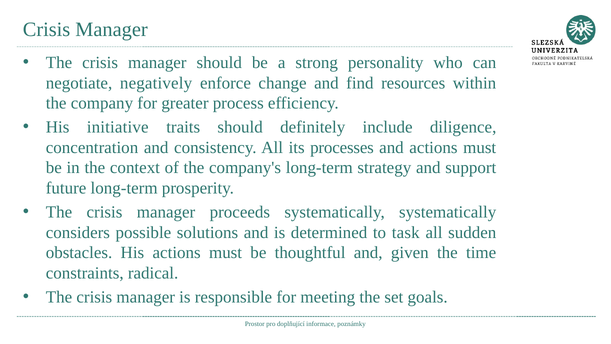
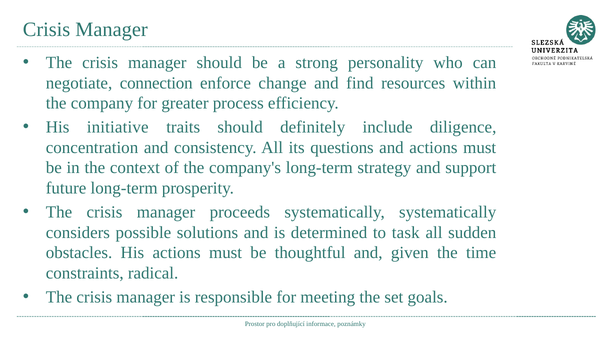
negatively: negatively -> connection
processes: processes -> questions
